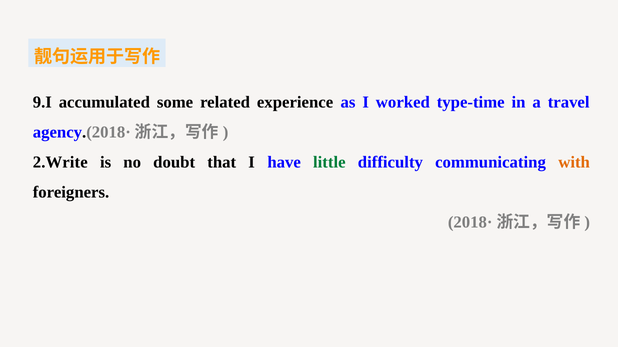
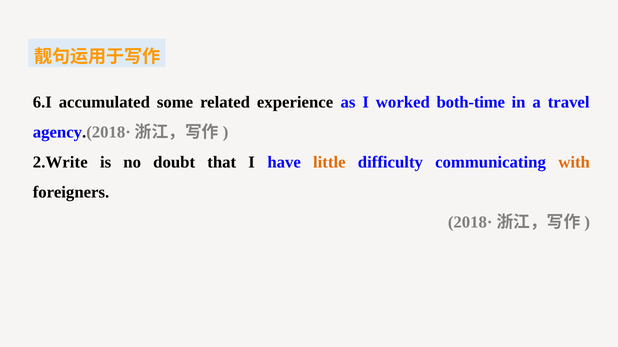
9.I: 9.I -> 6.I
type-time: type-time -> both-time
little colour: green -> orange
